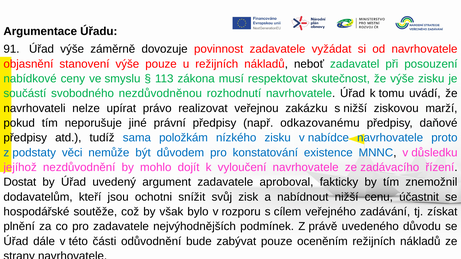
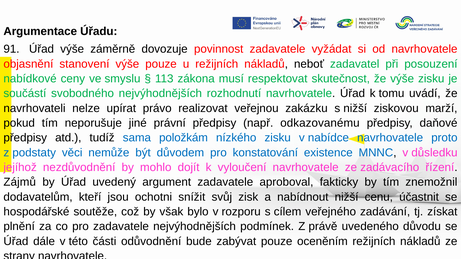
svobodného nezdůvodněnou: nezdůvodněnou -> nejvýhodnějších
Dostat: Dostat -> Zájmů
